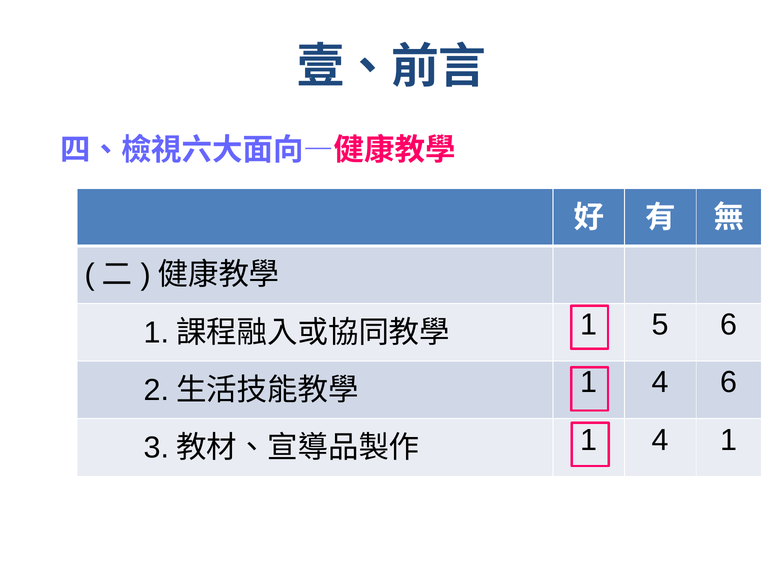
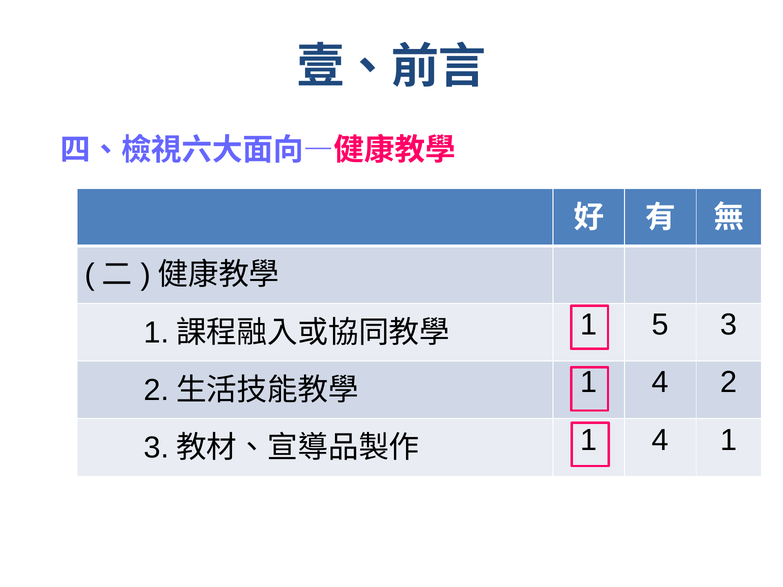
5 6: 6 -> 3
4 6: 6 -> 2
